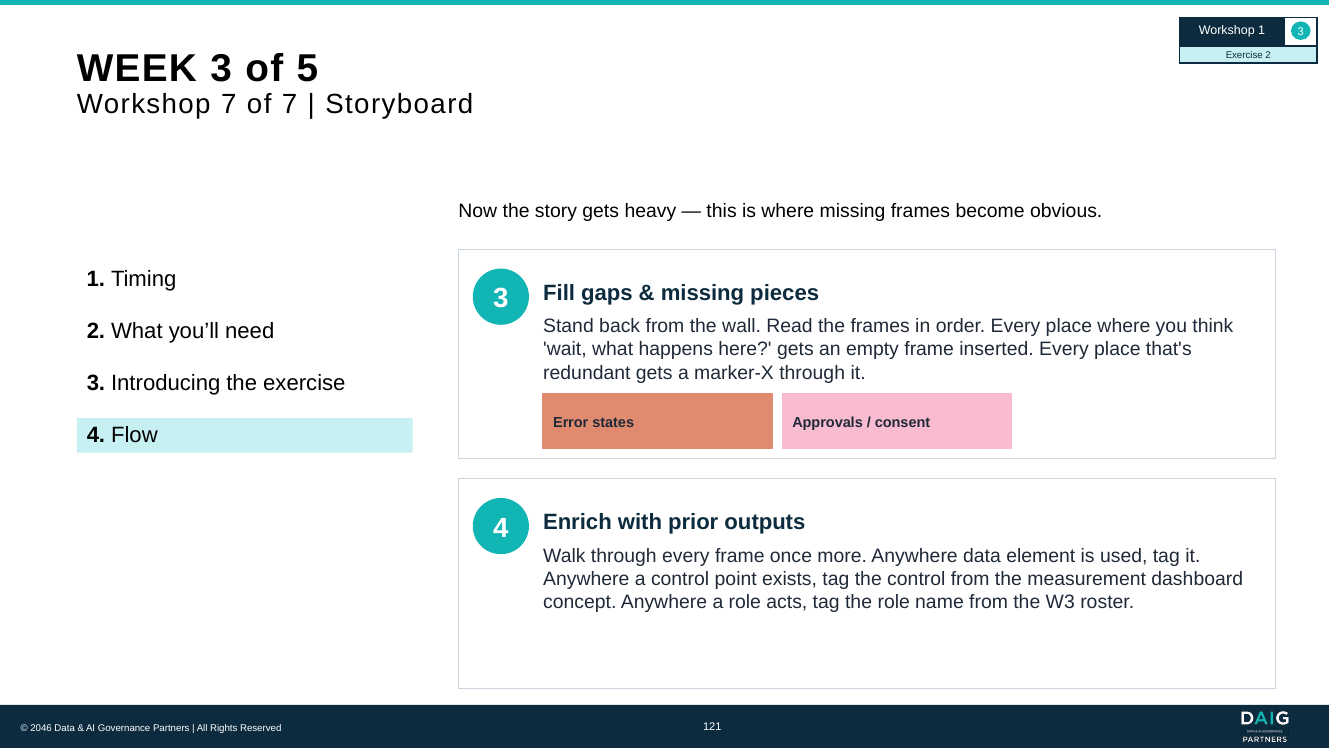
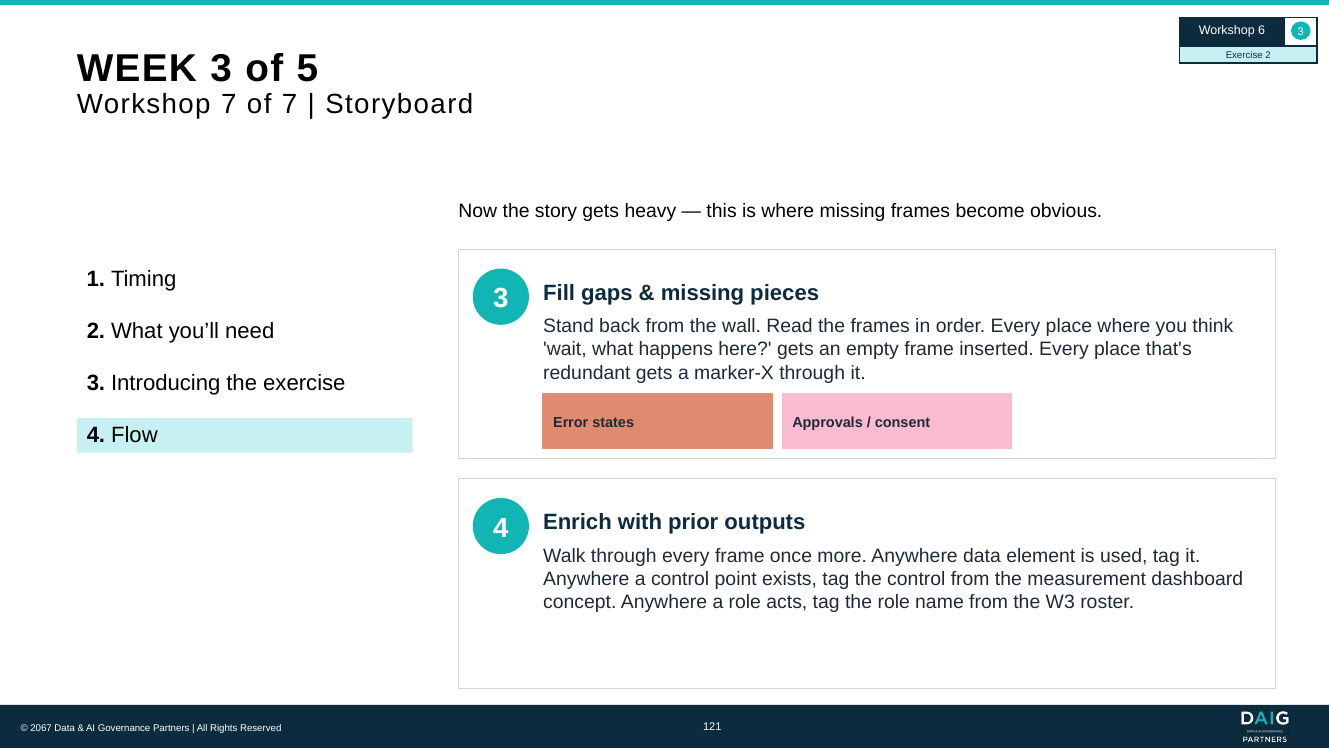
Workshop 1: 1 -> 6
2046: 2046 -> 2067
